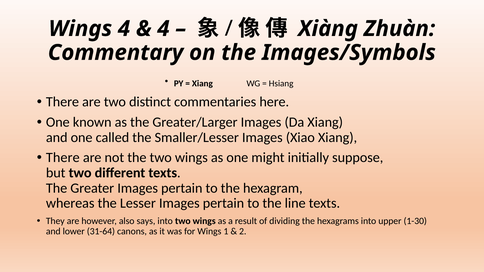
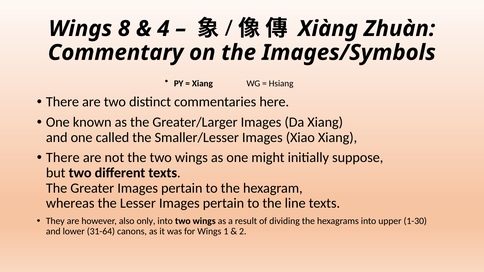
Wings 4: 4 -> 8
says: says -> only
